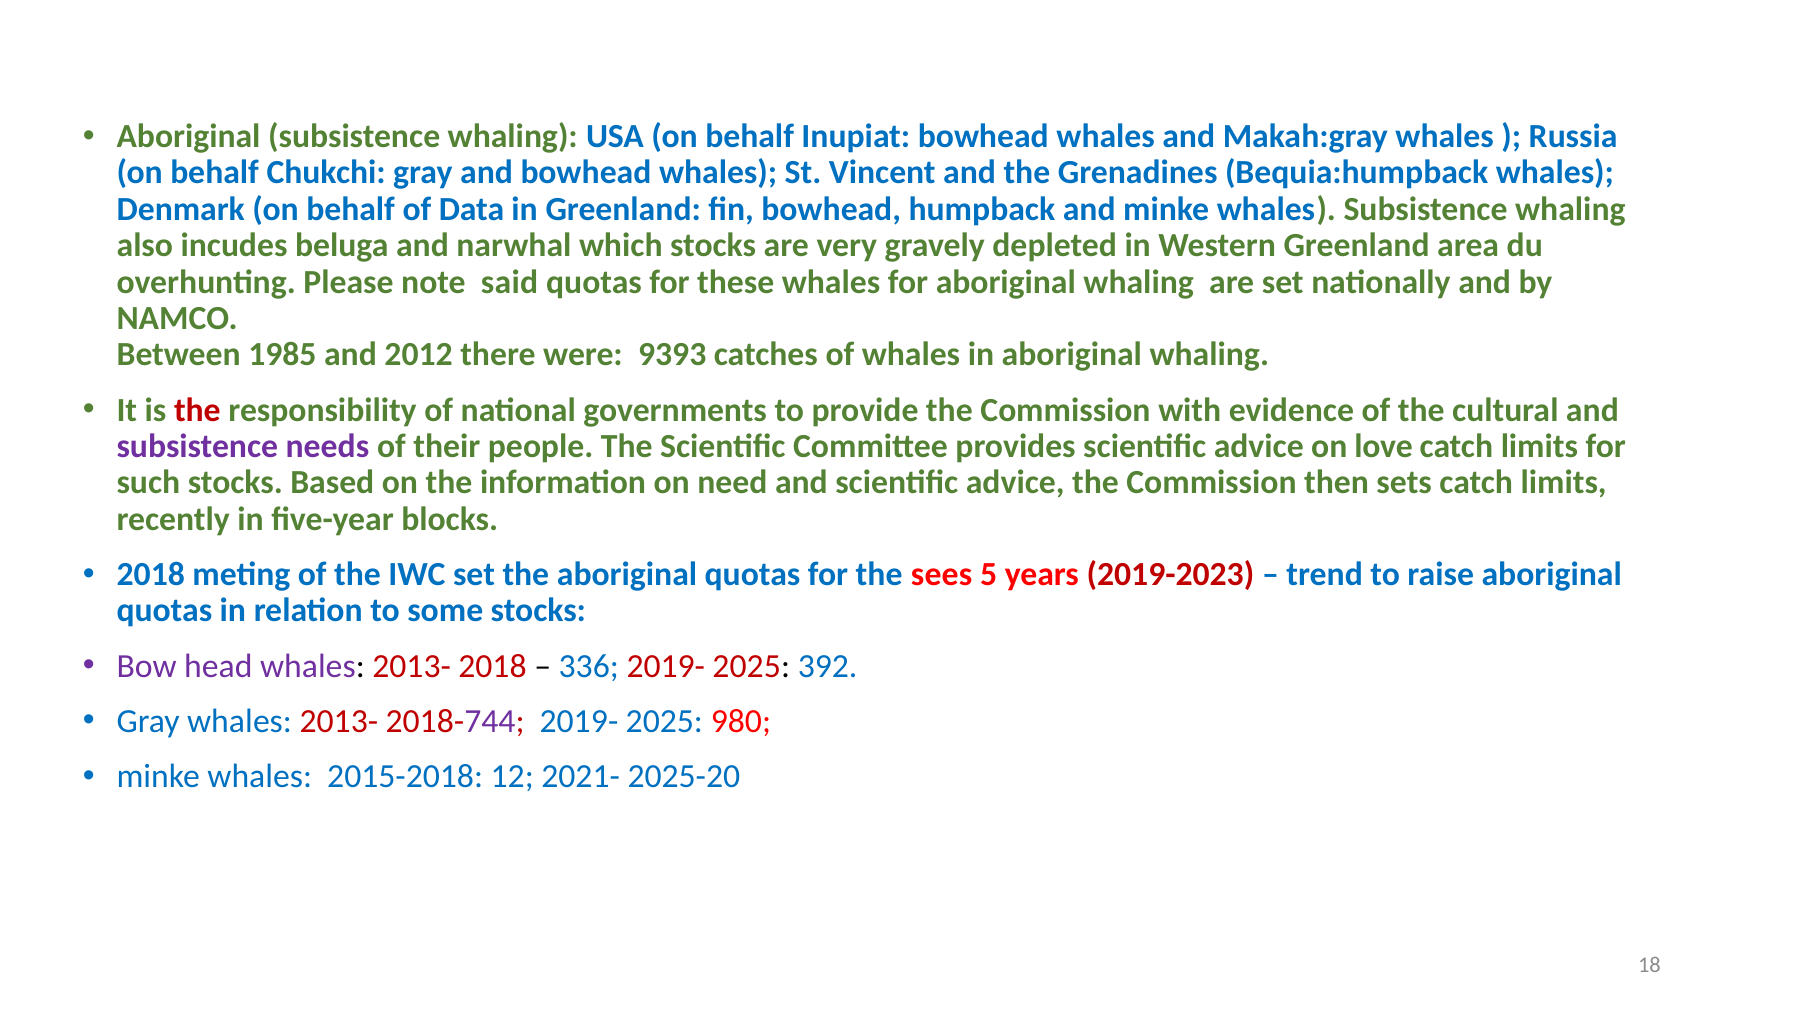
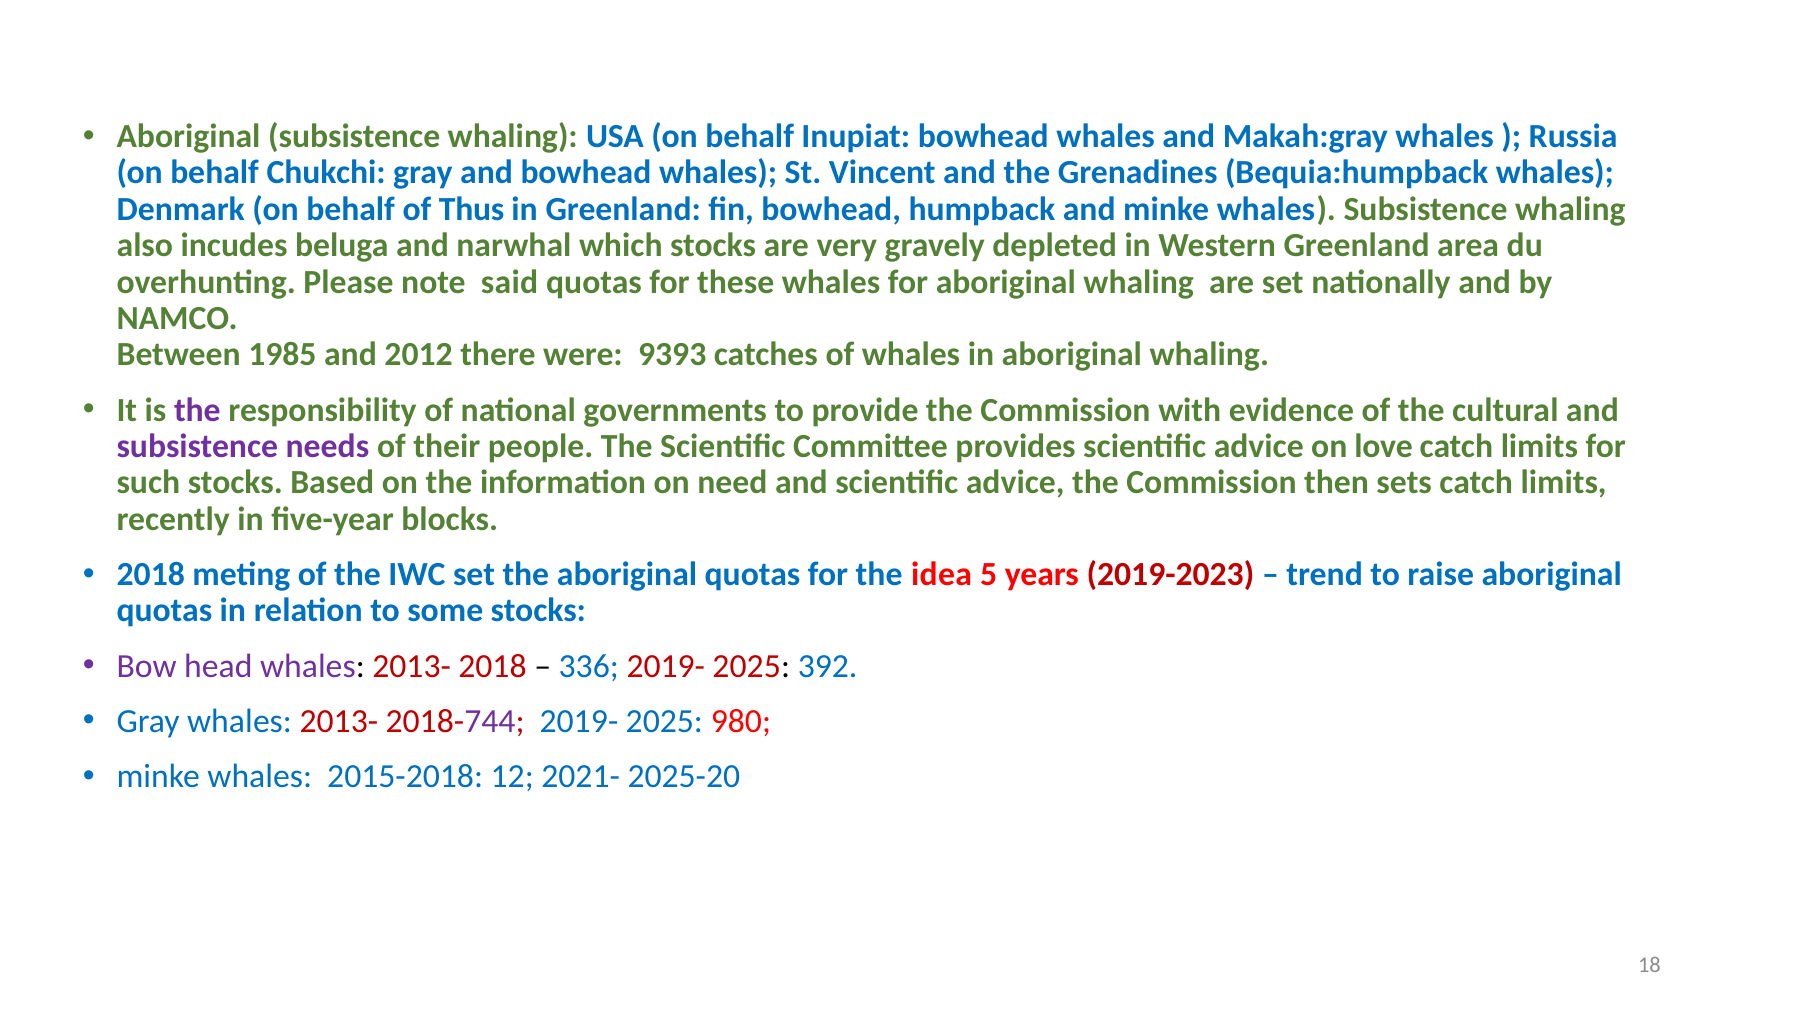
Data: Data -> Thus
the at (197, 410) colour: red -> purple
sees: sees -> idea
